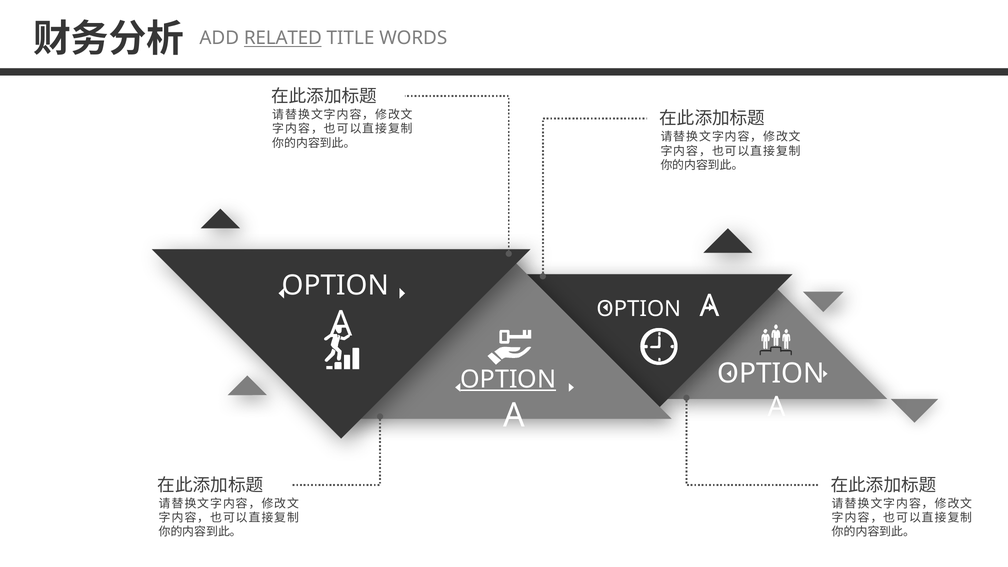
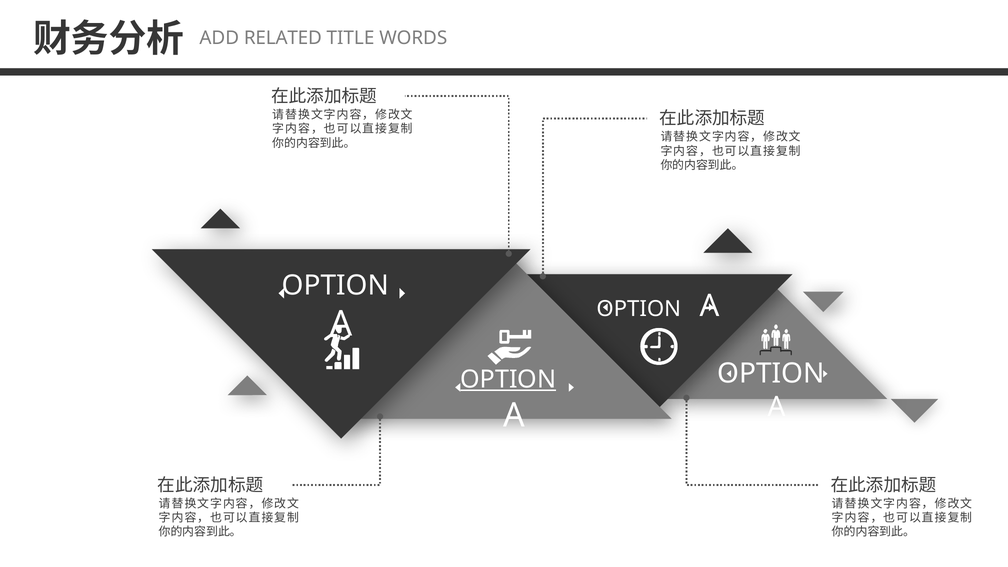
RELATED underline: present -> none
